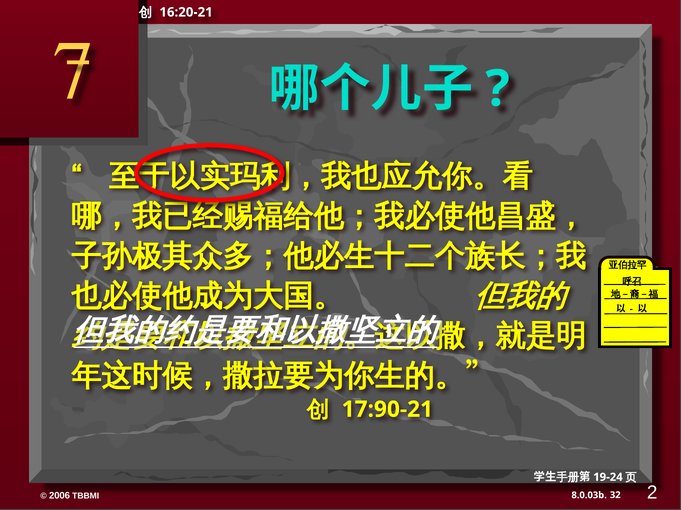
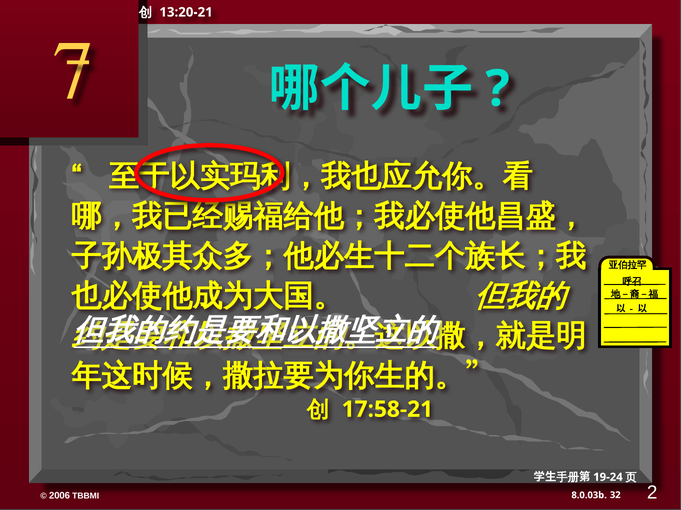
16:20-21: 16:20-21 -> 13:20-21
17:90-21: 17:90-21 -> 17:58-21
